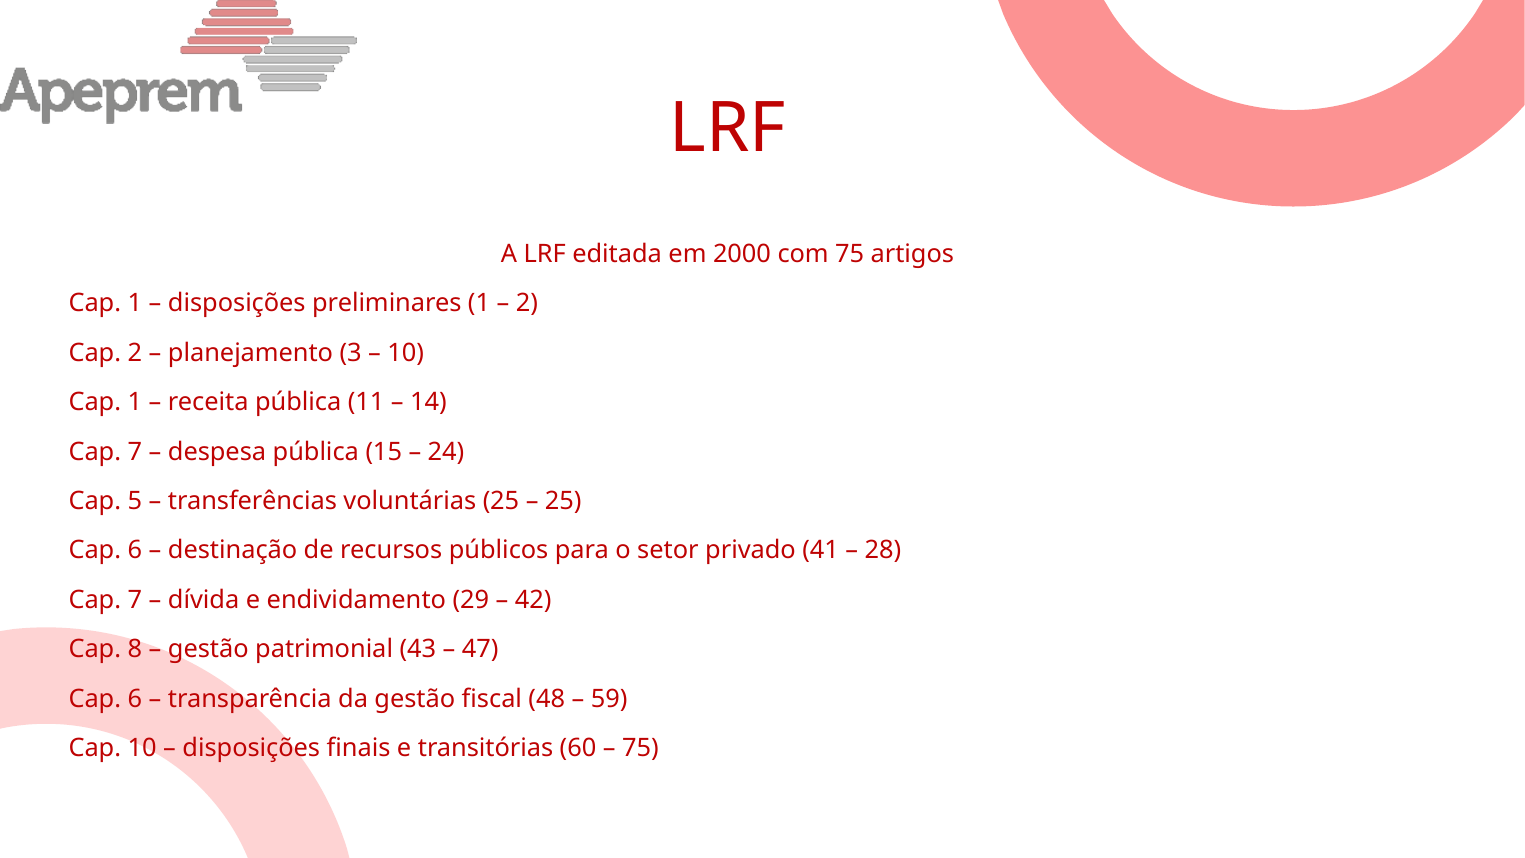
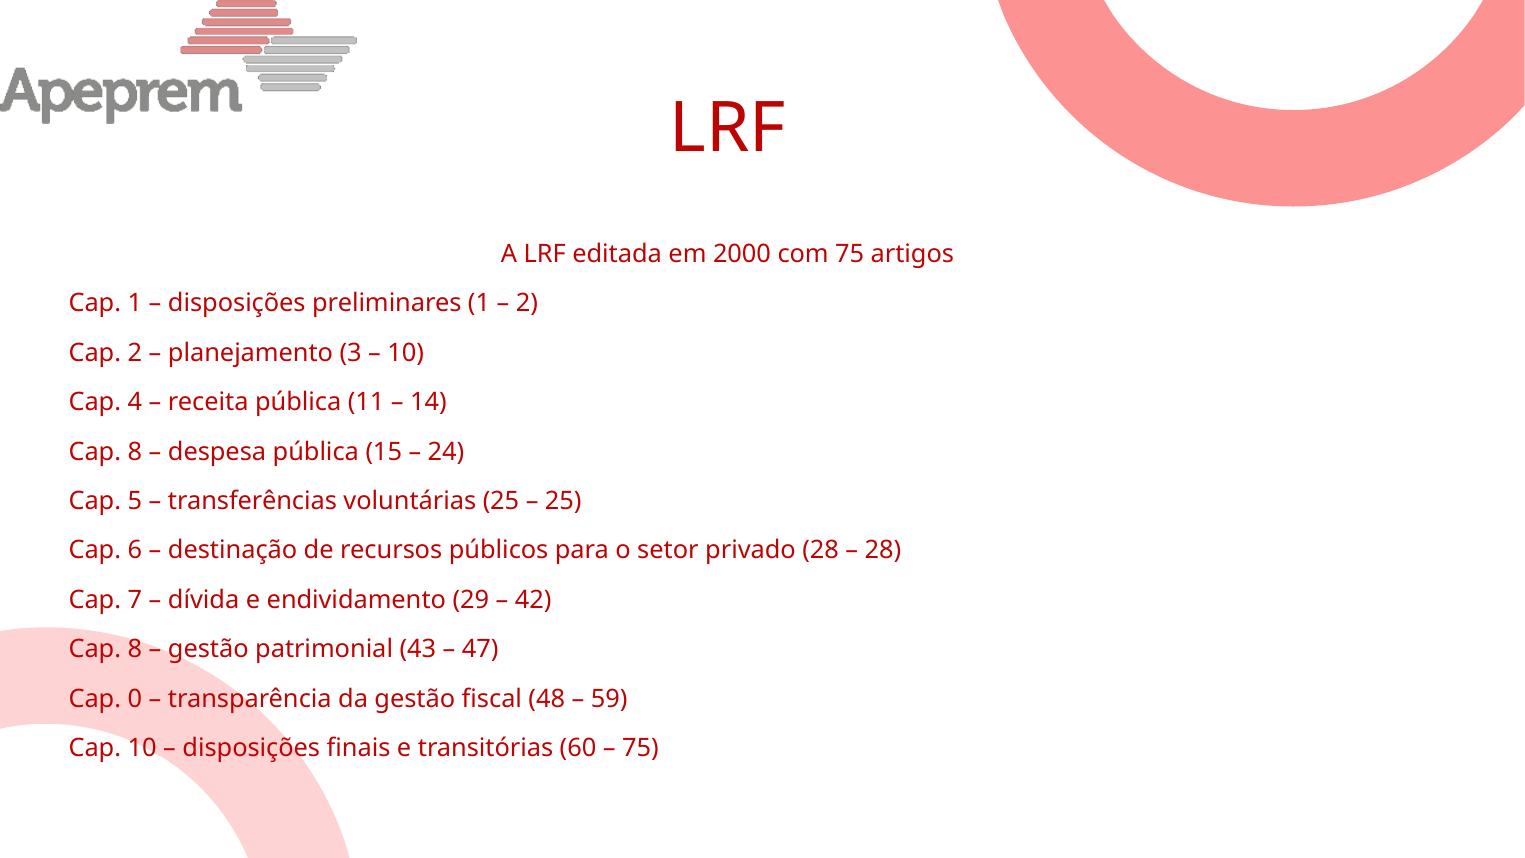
1 at (135, 402): 1 -> 4
7 at (135, 452): 7 -> 8
privado 41: 41 -> 28
6 at (135, 699): 6 -> 0
